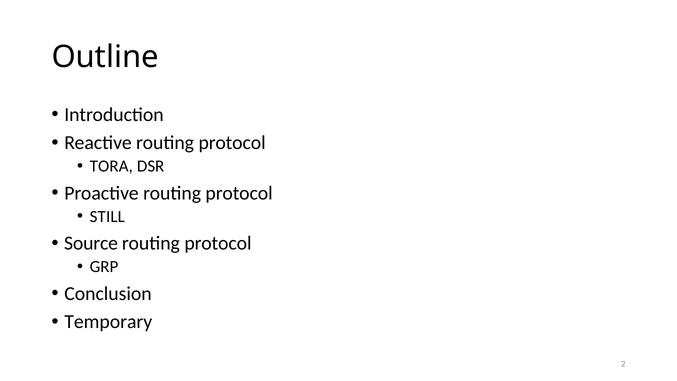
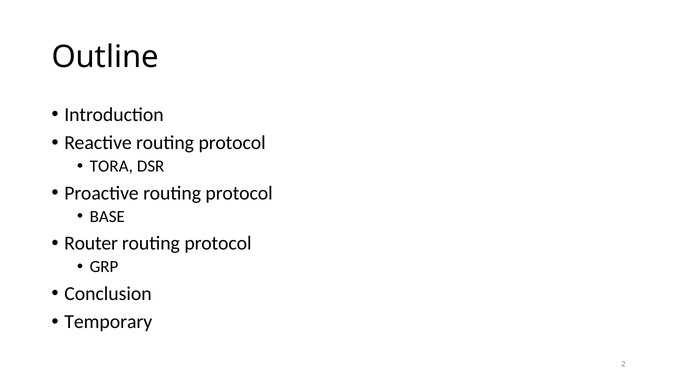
STILL: STILL -> BASE
Source: Source -> Router
